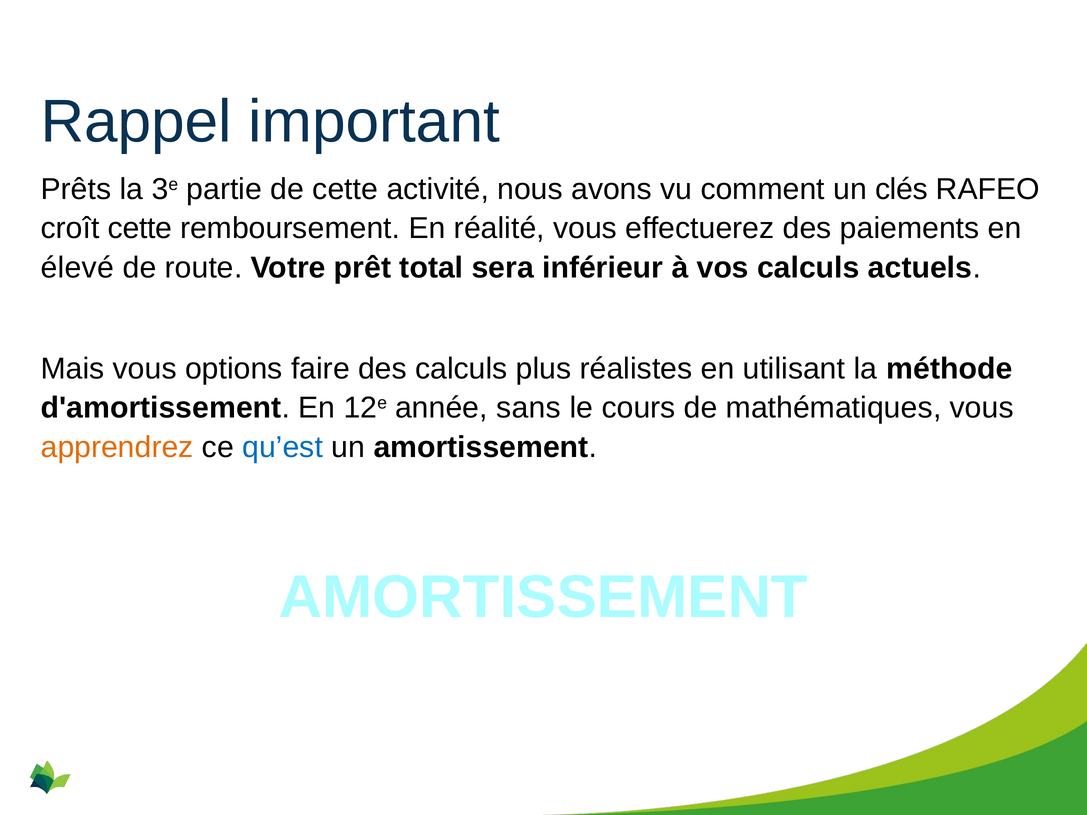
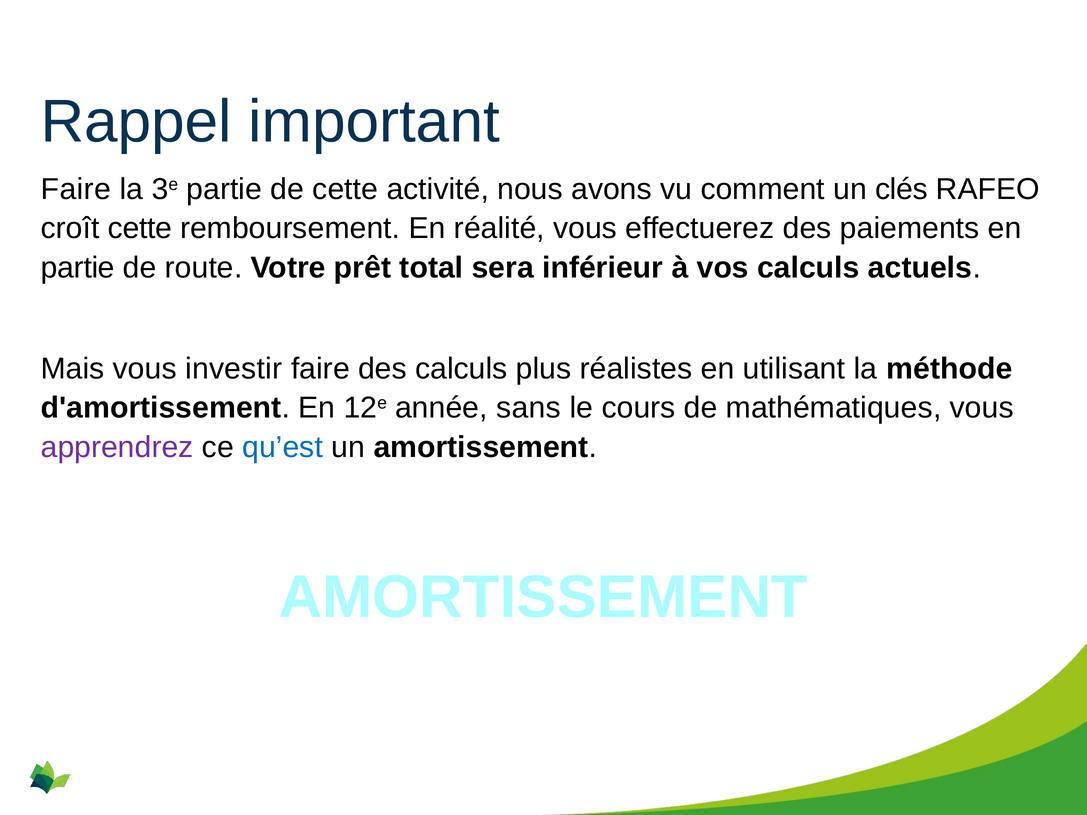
Prêts at (76, 189): Prêts -> Faire
élevé at (77, 268): élevé -> partie
options: options -> investir
apprendrez colour: orange -> purple
